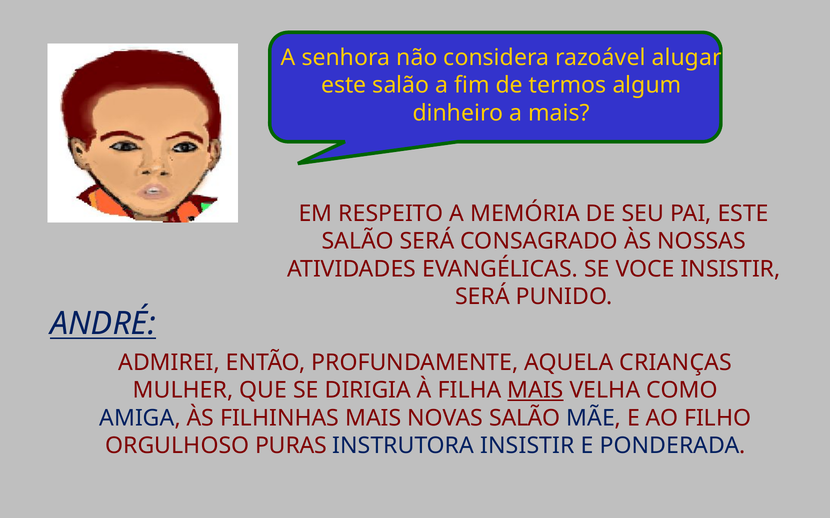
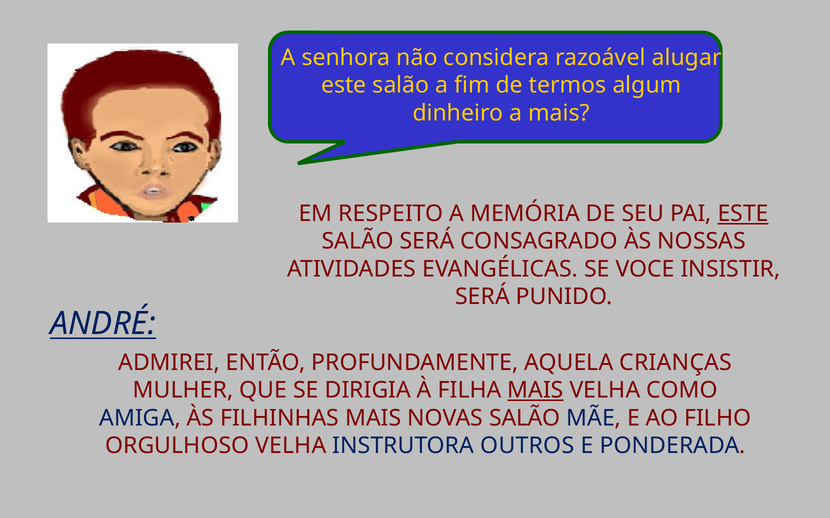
ESTE at (743, 214) underline: none -> present
ORGULHOSO PURAS: PURAS -> VELHA
INSTRUTORA INSISTIR: INSISTIR -> OUTROS
